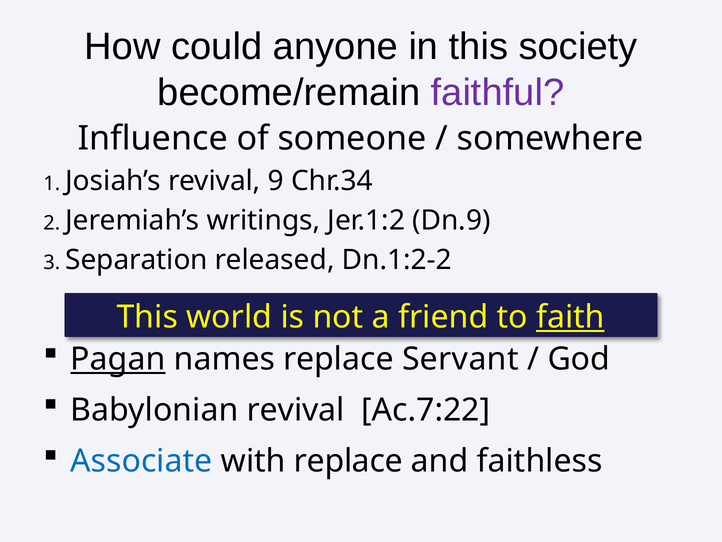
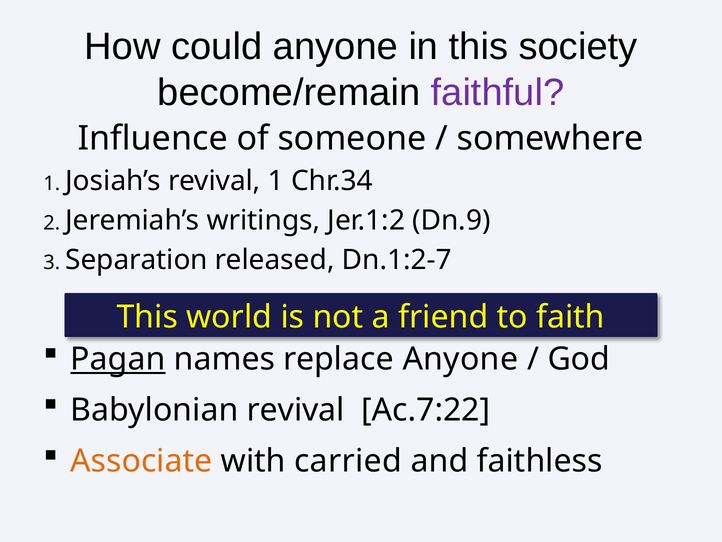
revival 9: 9 -> 1
Dn.1:2-2: Dn.1:2-2 -> Dn.1:2-7
faith underline: present -> none
replace Servant: Servant -> Anyone
Associate colour: blue -> orange
with replace: replace -> carried
